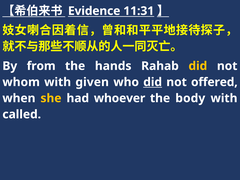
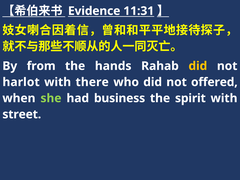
whom: whom -> harlot
given: given -> there
did at (153, 82) underline: present -> none
she colour: yellow -> light green
whoever: whoever -> business
body: body -> spirit
called: called -> street
